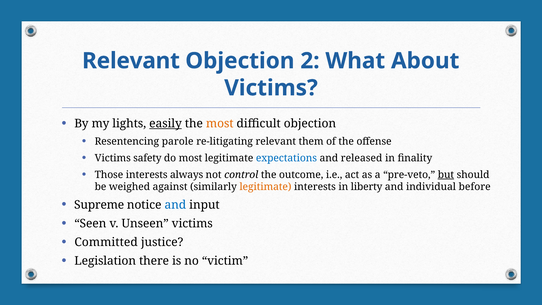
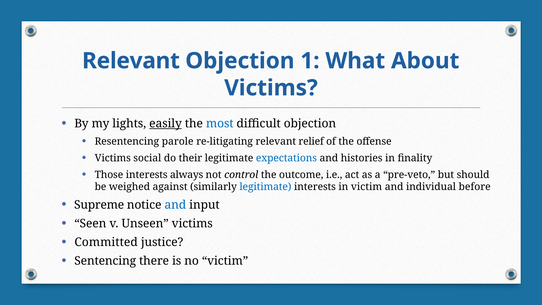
2: 2 -> 1
most at (220, 124) colour: orange -> blue
them: them -> relief
safety: safety -> social
do most: most -> their
released: released -> histories
but underline: present -> none
legitimate at (265, 187) colour: orange -> blue
in liberty: liberty -> victim
Legislation: Legislation -> Sentencing
